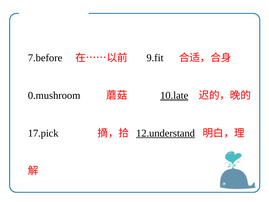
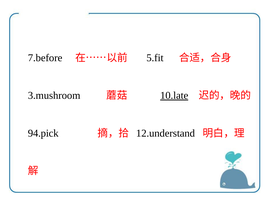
9.fit: 9.fit -> 5.fit
0.mushroom: 0.mushroom -> 3.mushroom
17.pick: 17.pick -> 94.pick
12.understand underline: present -> none
